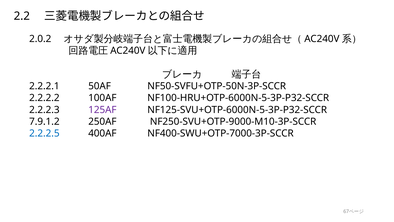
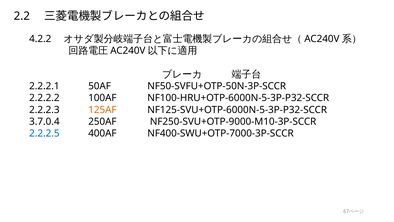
2.0.2: 2.0.2 -> 4.2.2
125AF colour: purple -> orange
7.9.1.2: 7.9.1.2 -> 3.7.0.4
